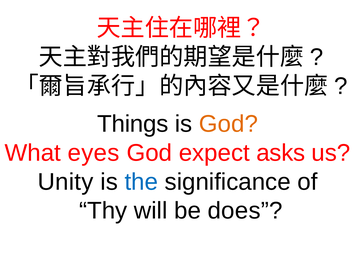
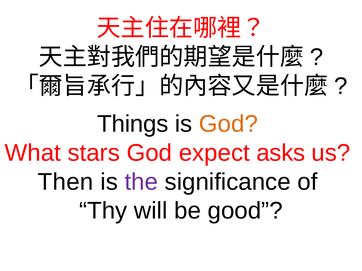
eyes: eyes -> stars
Unity: Unity -> Then
the colour: blue -> purple
does: does -> good
